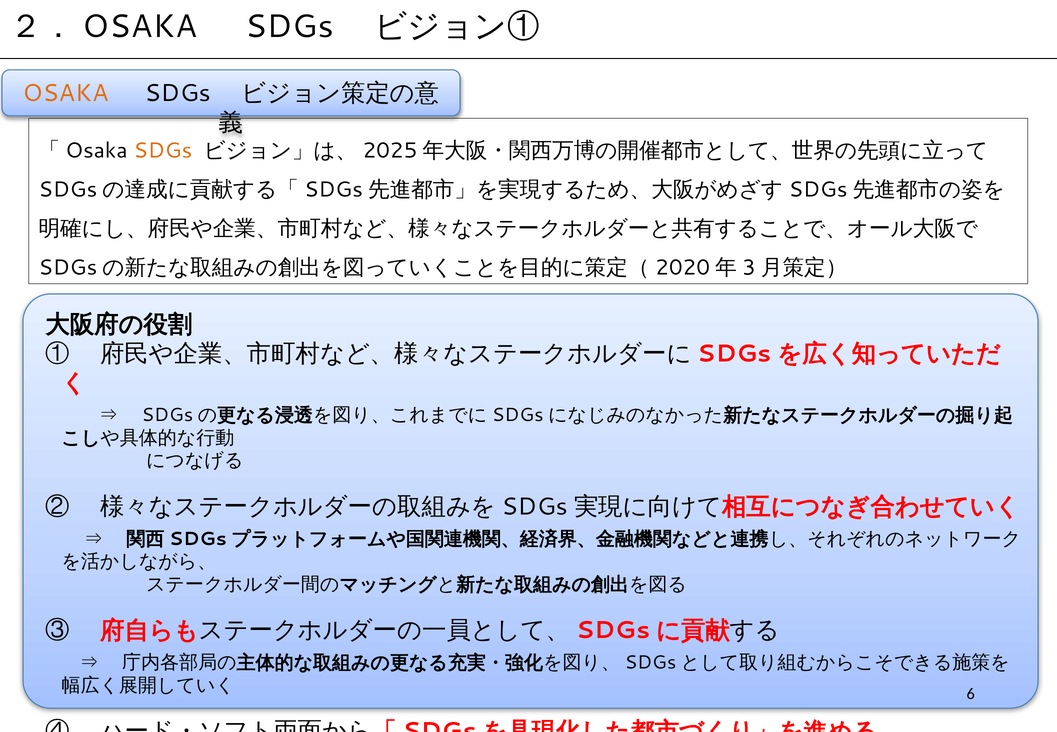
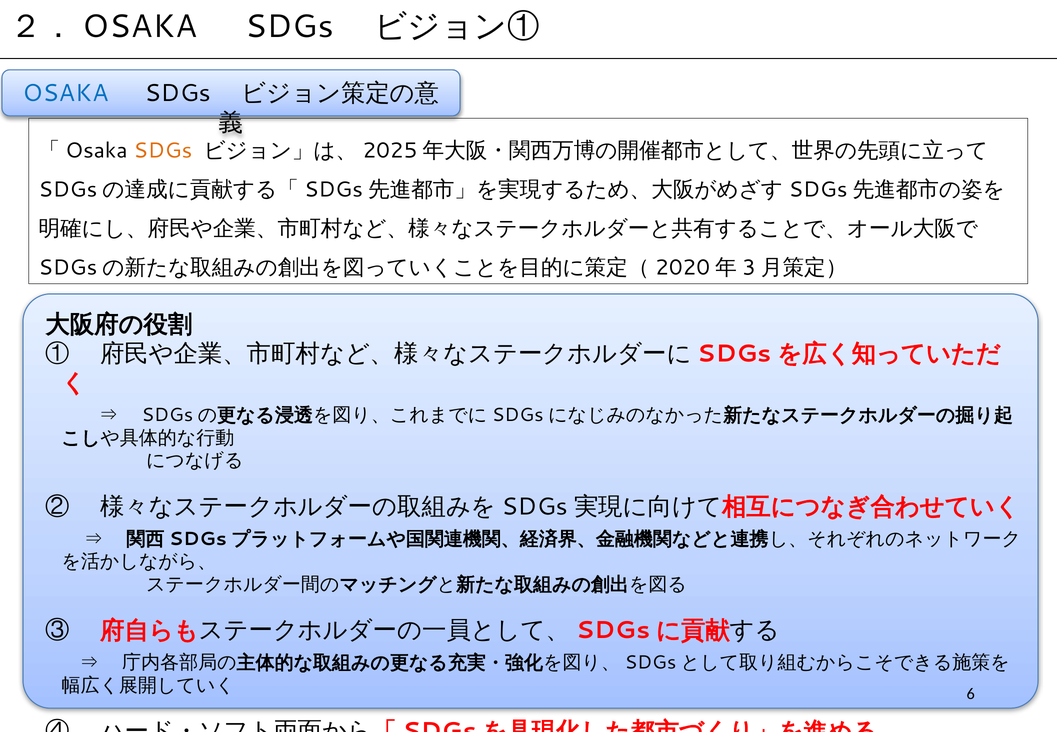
OSAKA colour: orange -> blue
